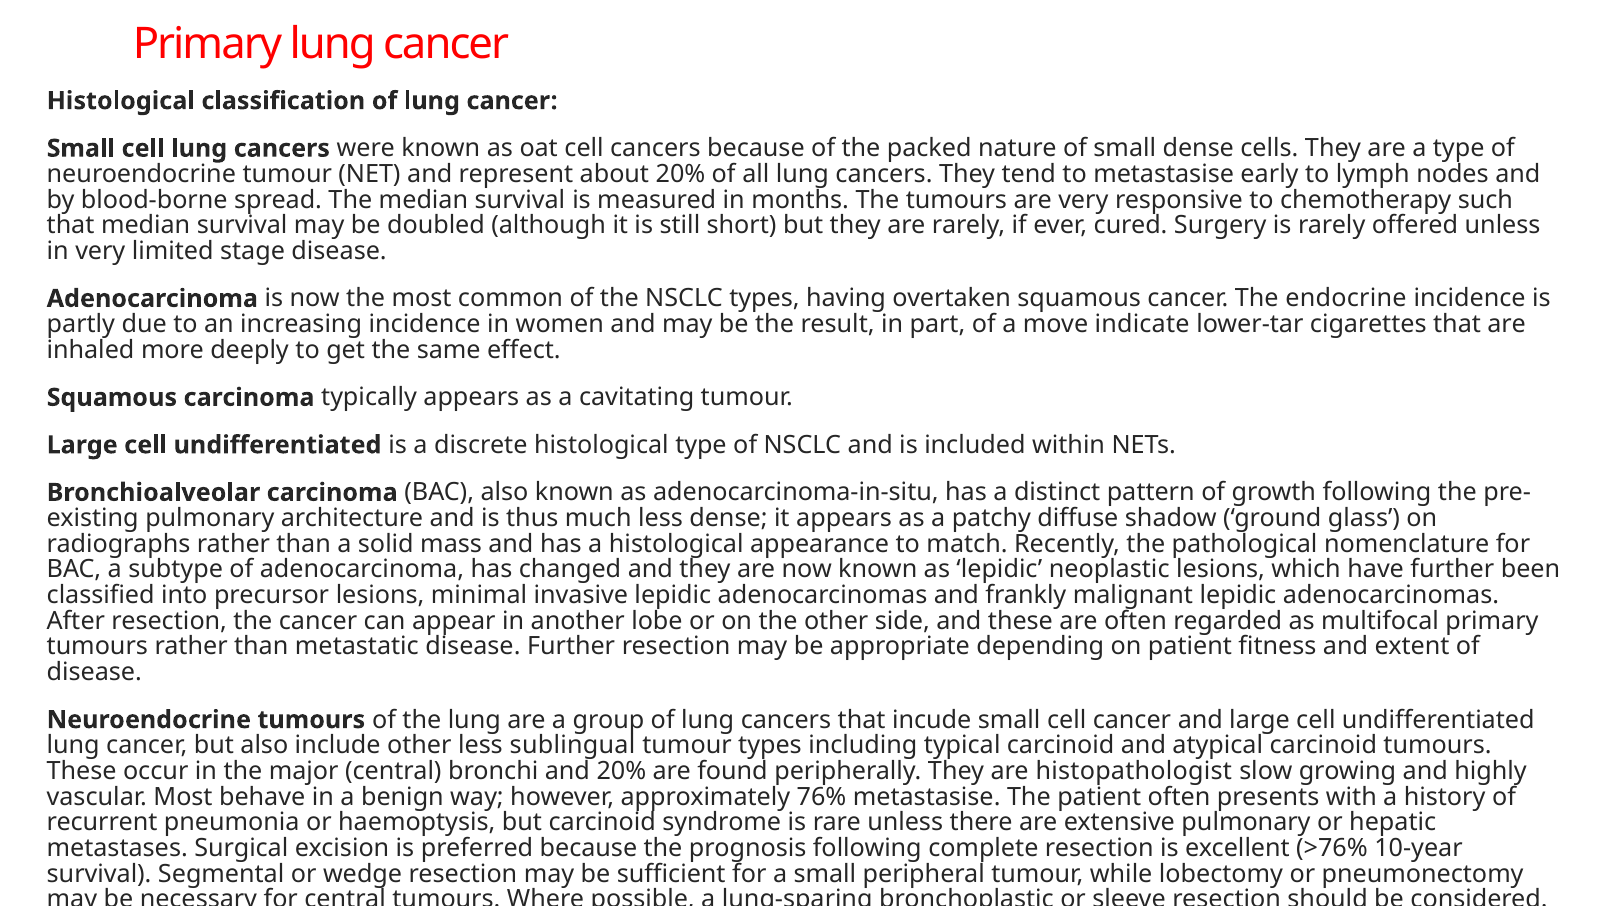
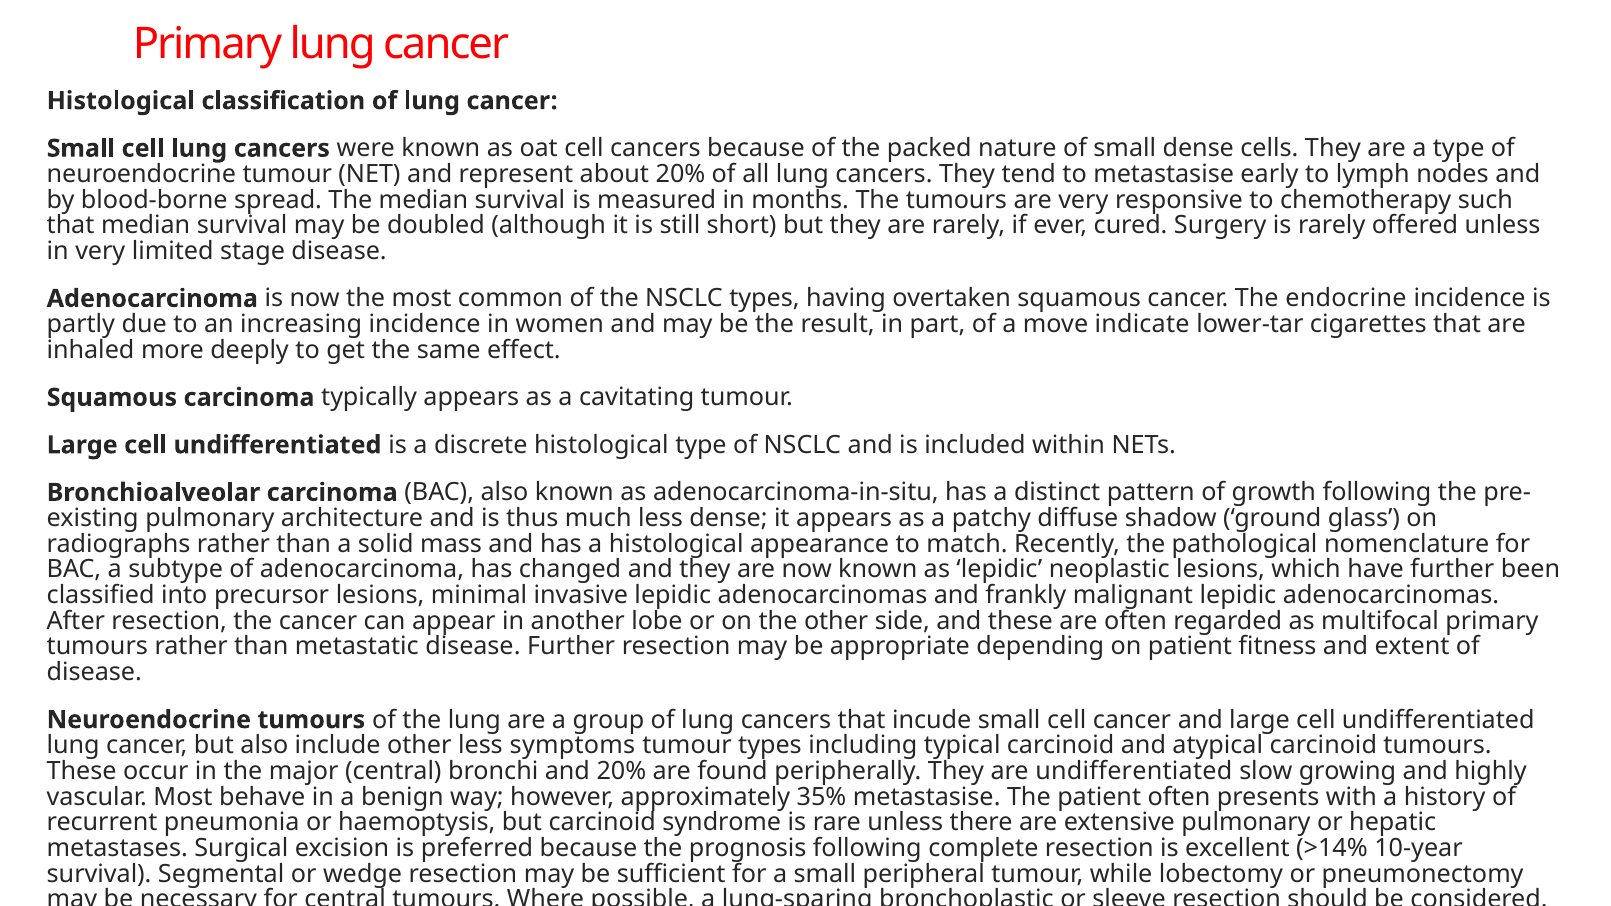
sublingual: sublingual -> symptoms
are histopathologist: histopathologist -> undifferentiated
76%: 76% -> 35%
>76%: >76% -> >14%
